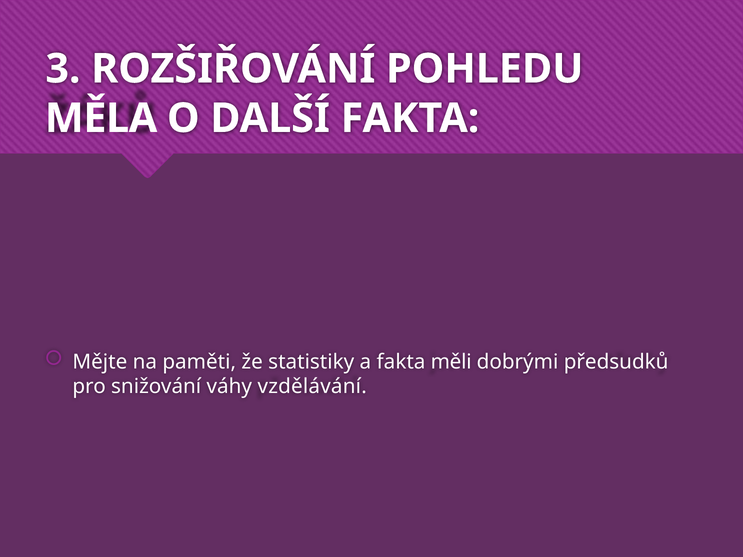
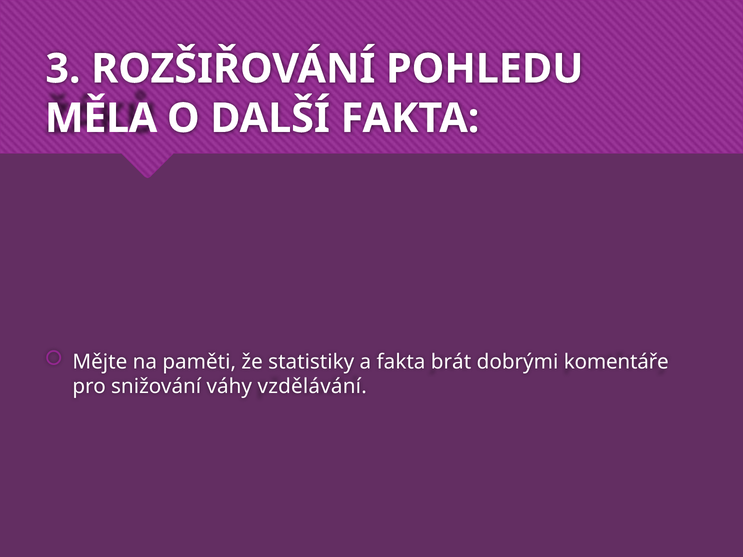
měli: měli -> brát
předsudků: předsudků -> komentáře
